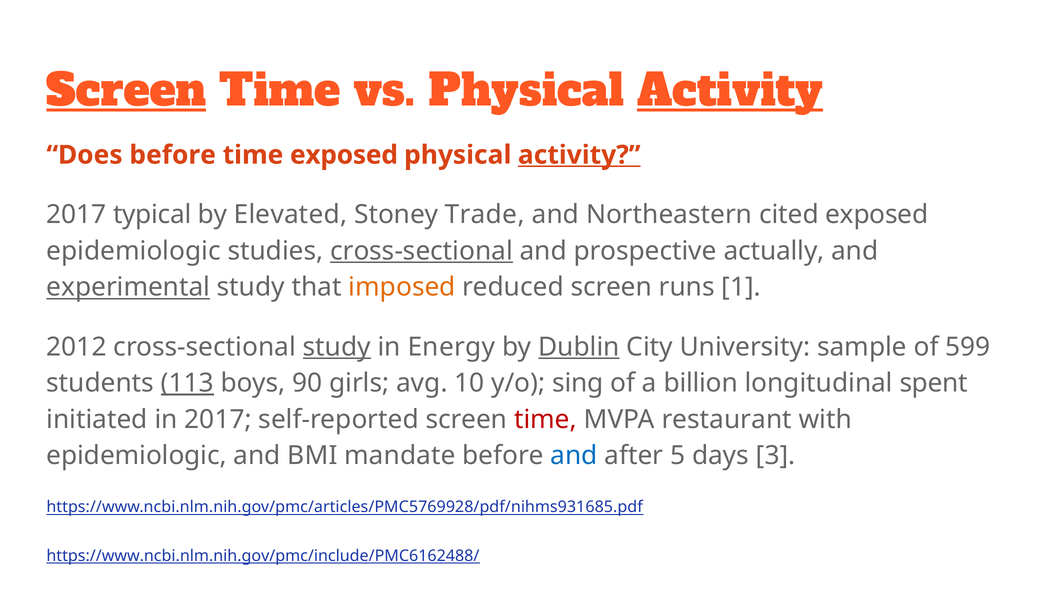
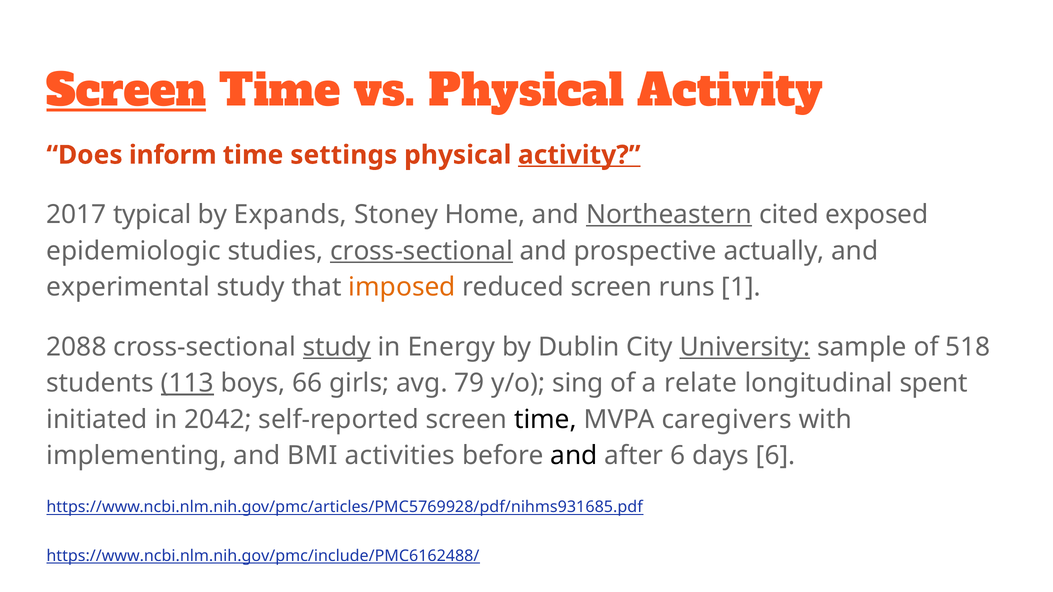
Activity at (730, 91) underline: present -> none
Does before: before -> inform
time exposed: exposed -> settings
Elevated: Elevated -> Expands
Trade: Trade -> Home
Northeastern underline: none -> present
experimental underline: present -> none
2012: 2012 -> 2088
Dublin underline: present -> none
University underline: none -> present
599: 599 -> 518
90: 90 -> 66
10: 10 -> 79
billion: billion -> relate
in 2017: 2017 -> 2042
time at (545, 420) colour: red -> black
restaurant: restaurant -> caregivers
epidemiologic at (137, 456): epidemiologic -> implementing
mandate: mandate -> activities
and at (574, 456) colour: blue -> black
after 5: 5 -> 6
days 3: 3 -> 6
